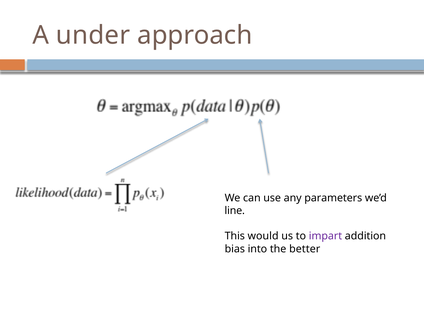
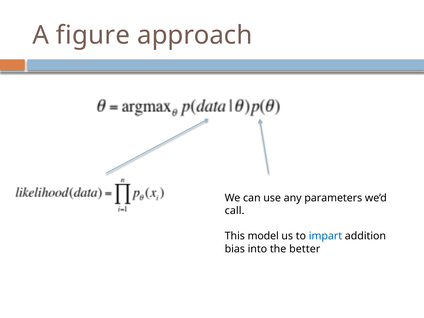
under: under -> figure
line: line -> call
would: would -> model
impart colour: purple -> blue
